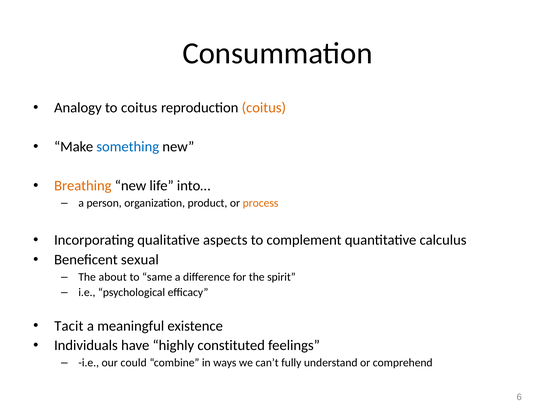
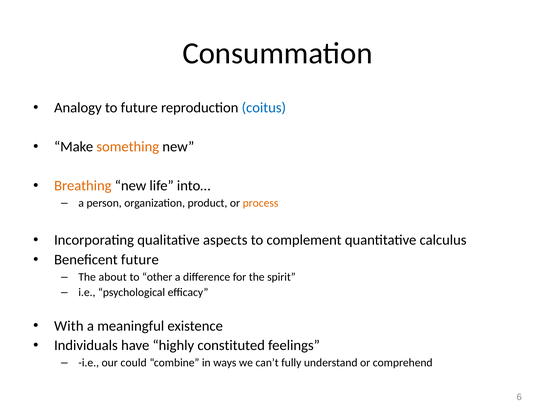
to coitus: coitus -> future
coitus at (264, 108) colour: orange -> blue
something colour: blue -> orange
Beneficent sexual: sexual -> future
same: same -> other
Tacit: Tacit -> With
